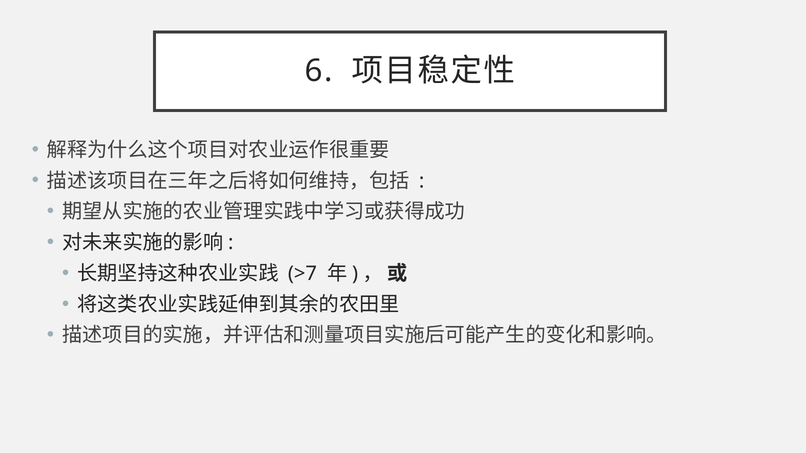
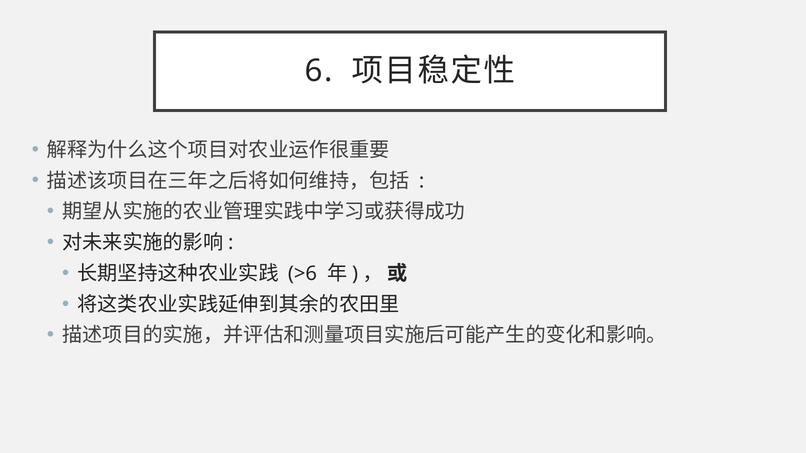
>7: >7 -> >6
